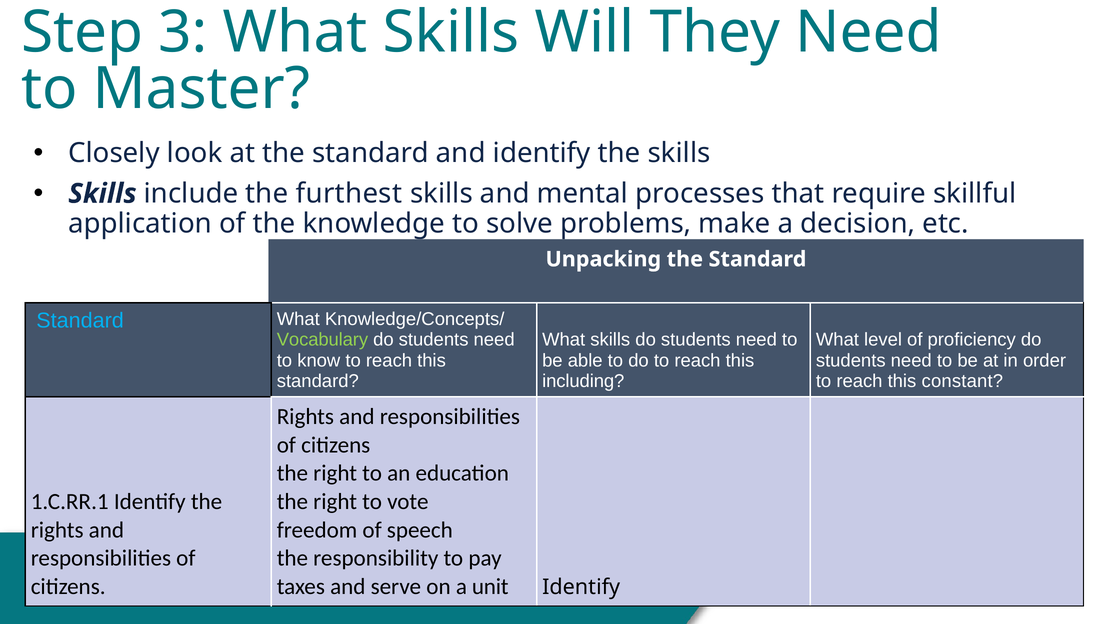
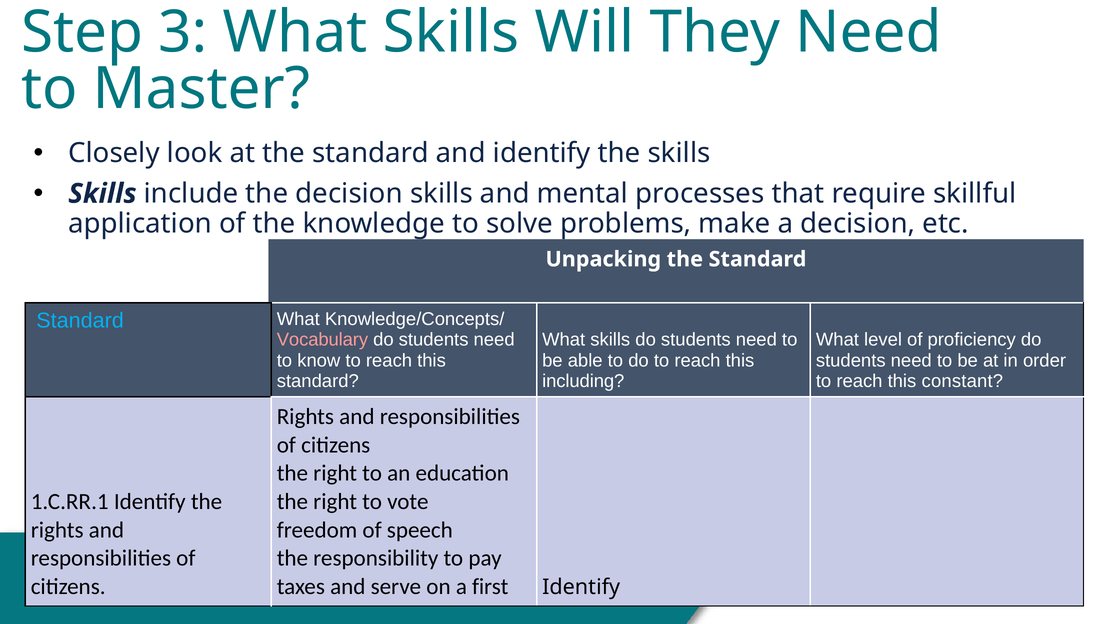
the furthest: furthest -> decision
Vocabulary colour: light green -> pink
unit: unit -> first
